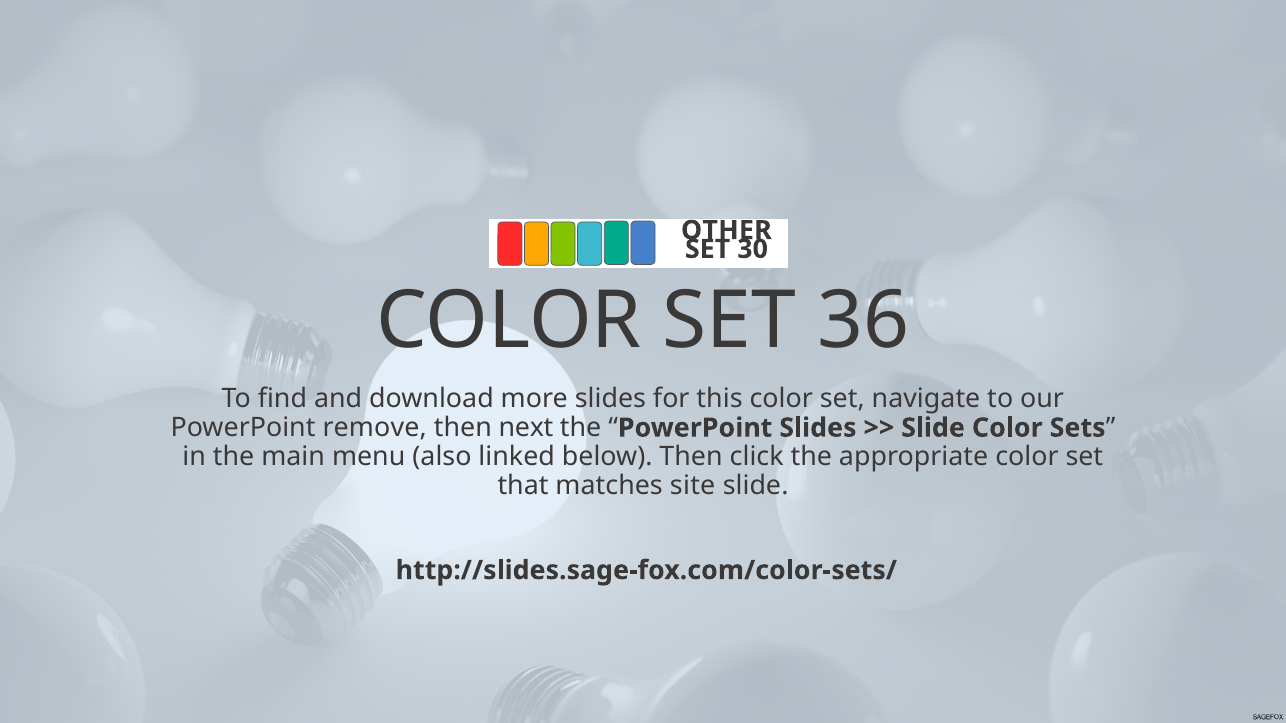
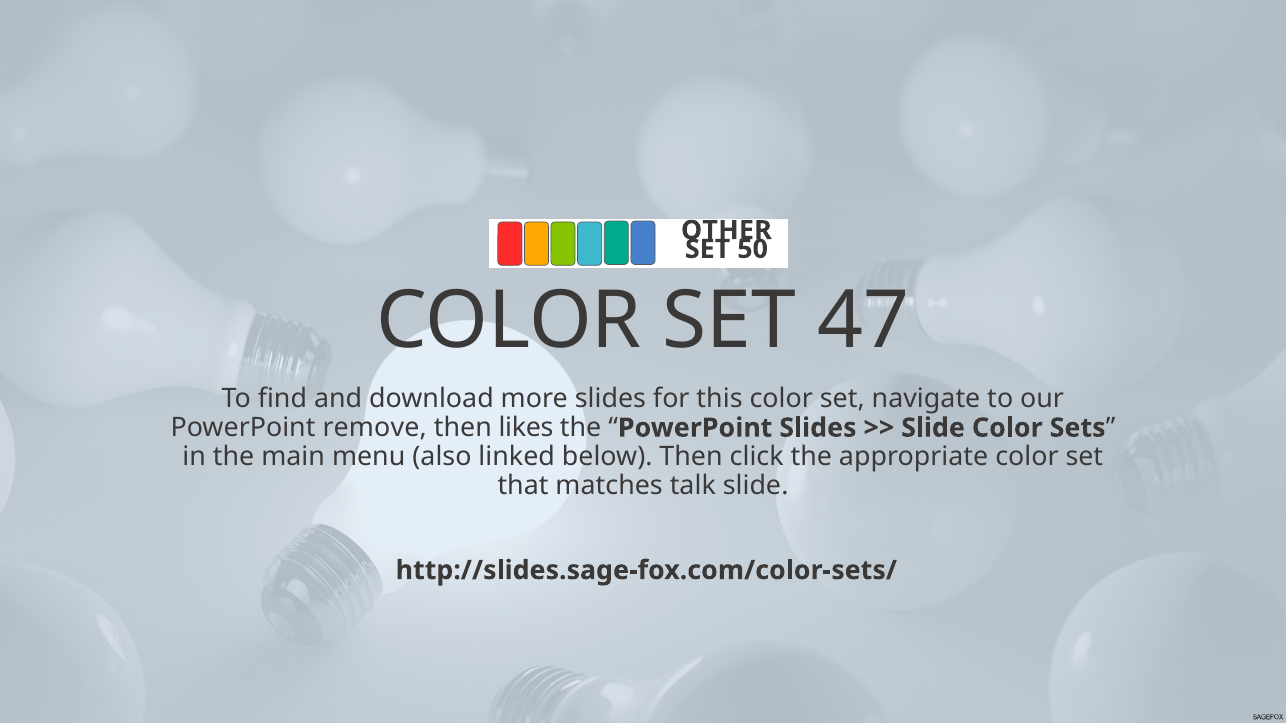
30: 30 -> 50
36: 36 -> 47
next: next -> likes
site: site -> talk
